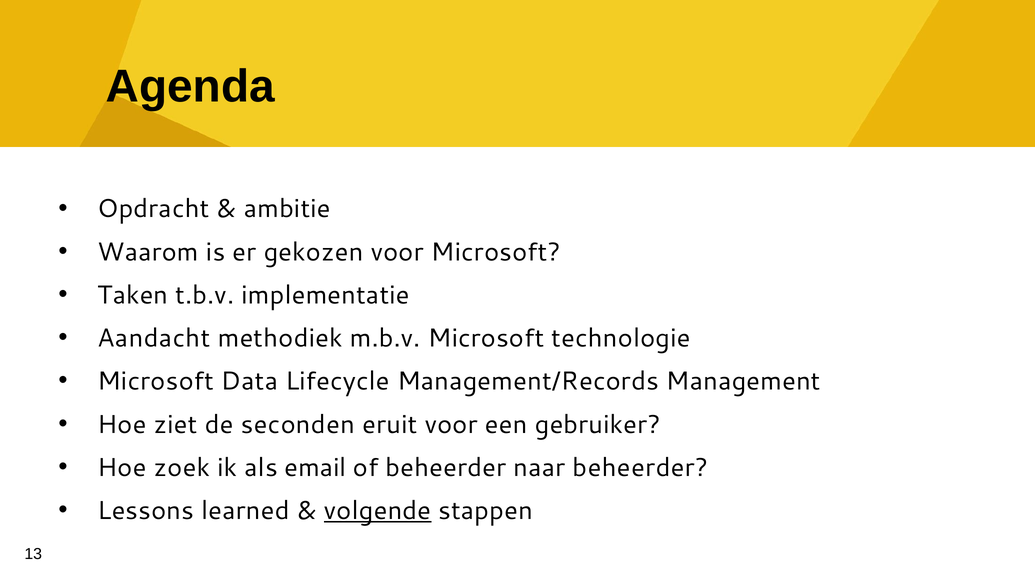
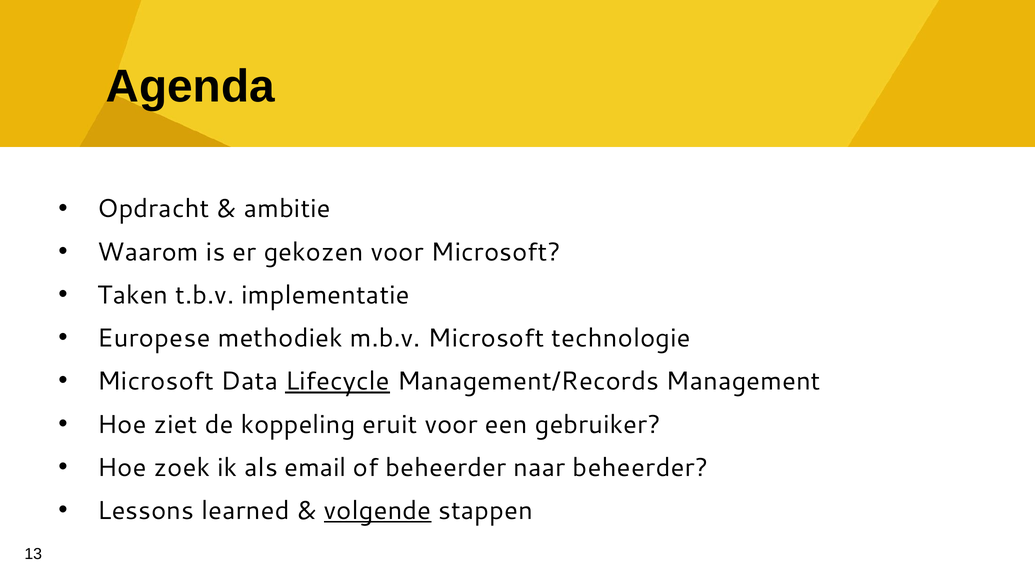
Aandacht: Aandacht -> Europese
Lifecycle underline: none -> present
seconden: seconden -> koppeling
